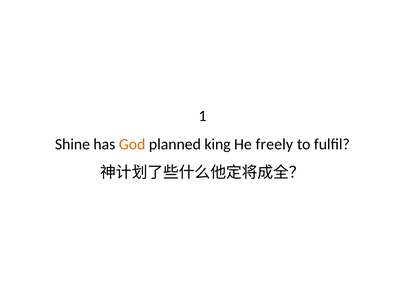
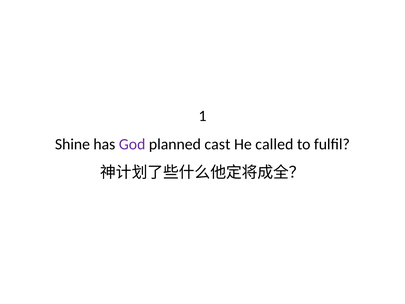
God colour: orange -> purple
king: king -> cast
freely: freely -> called
